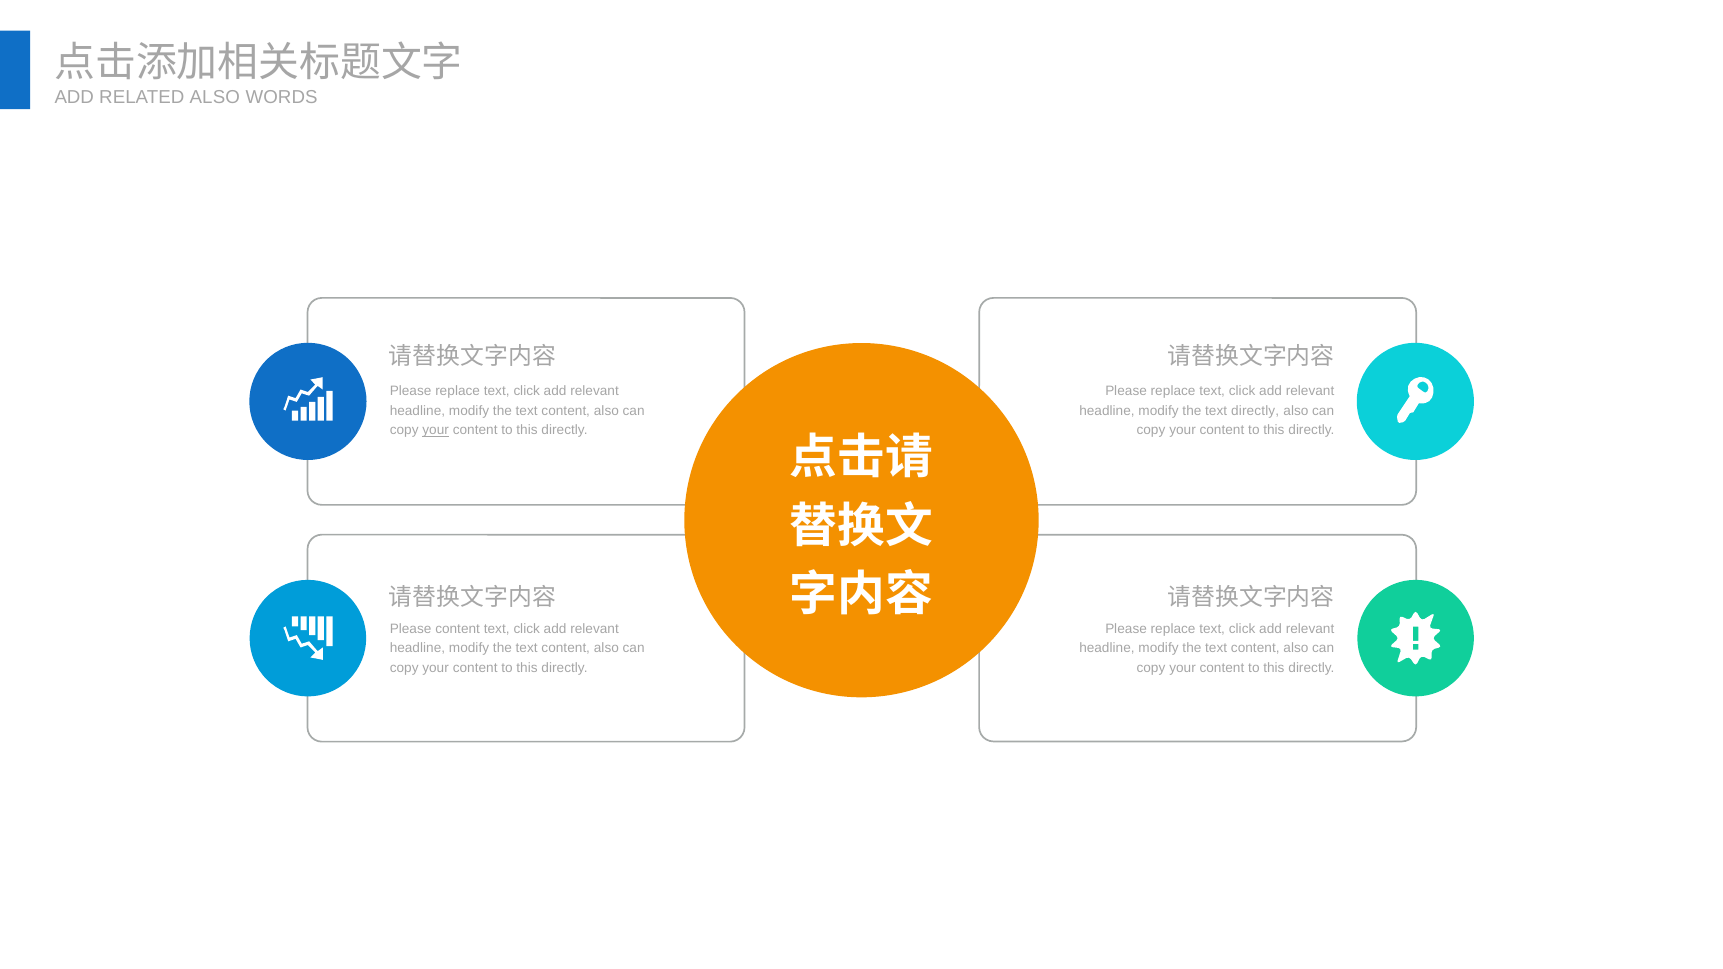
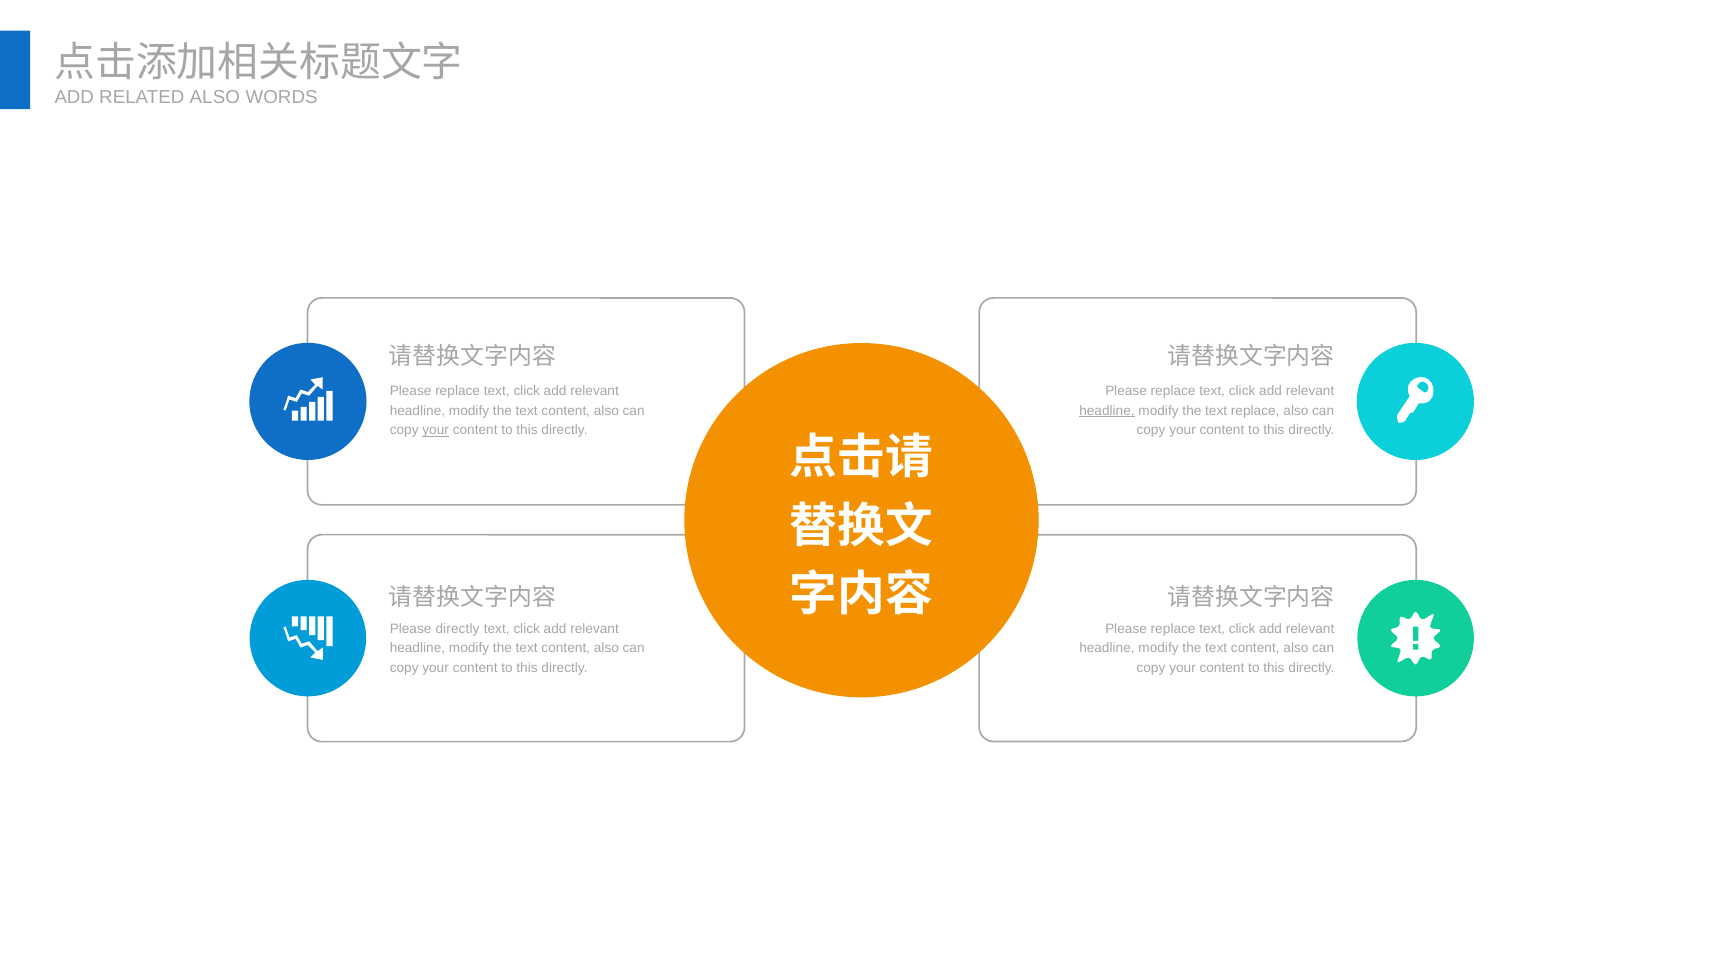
headline at (1107, 411) underline: none -> present
text directly: directly -> replace
Please content: content -> directly
